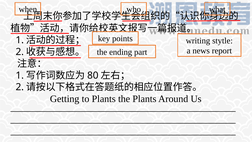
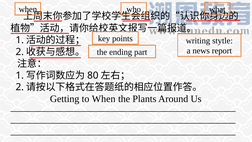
to Plants: Plants -> When
